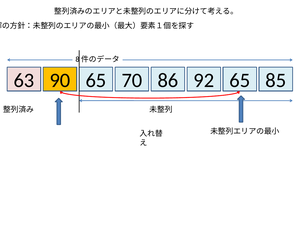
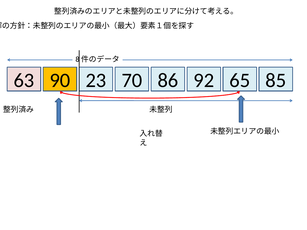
90 65: 65 -> 23
